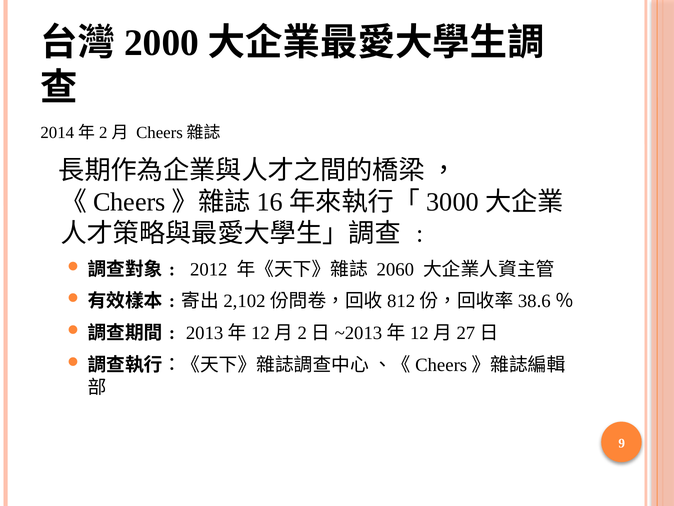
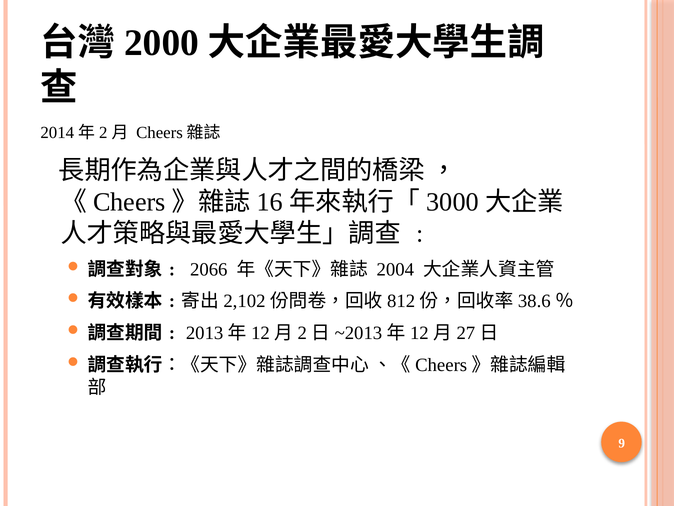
2012: 2012 -> 2066
2060: 2060 -> 2004
